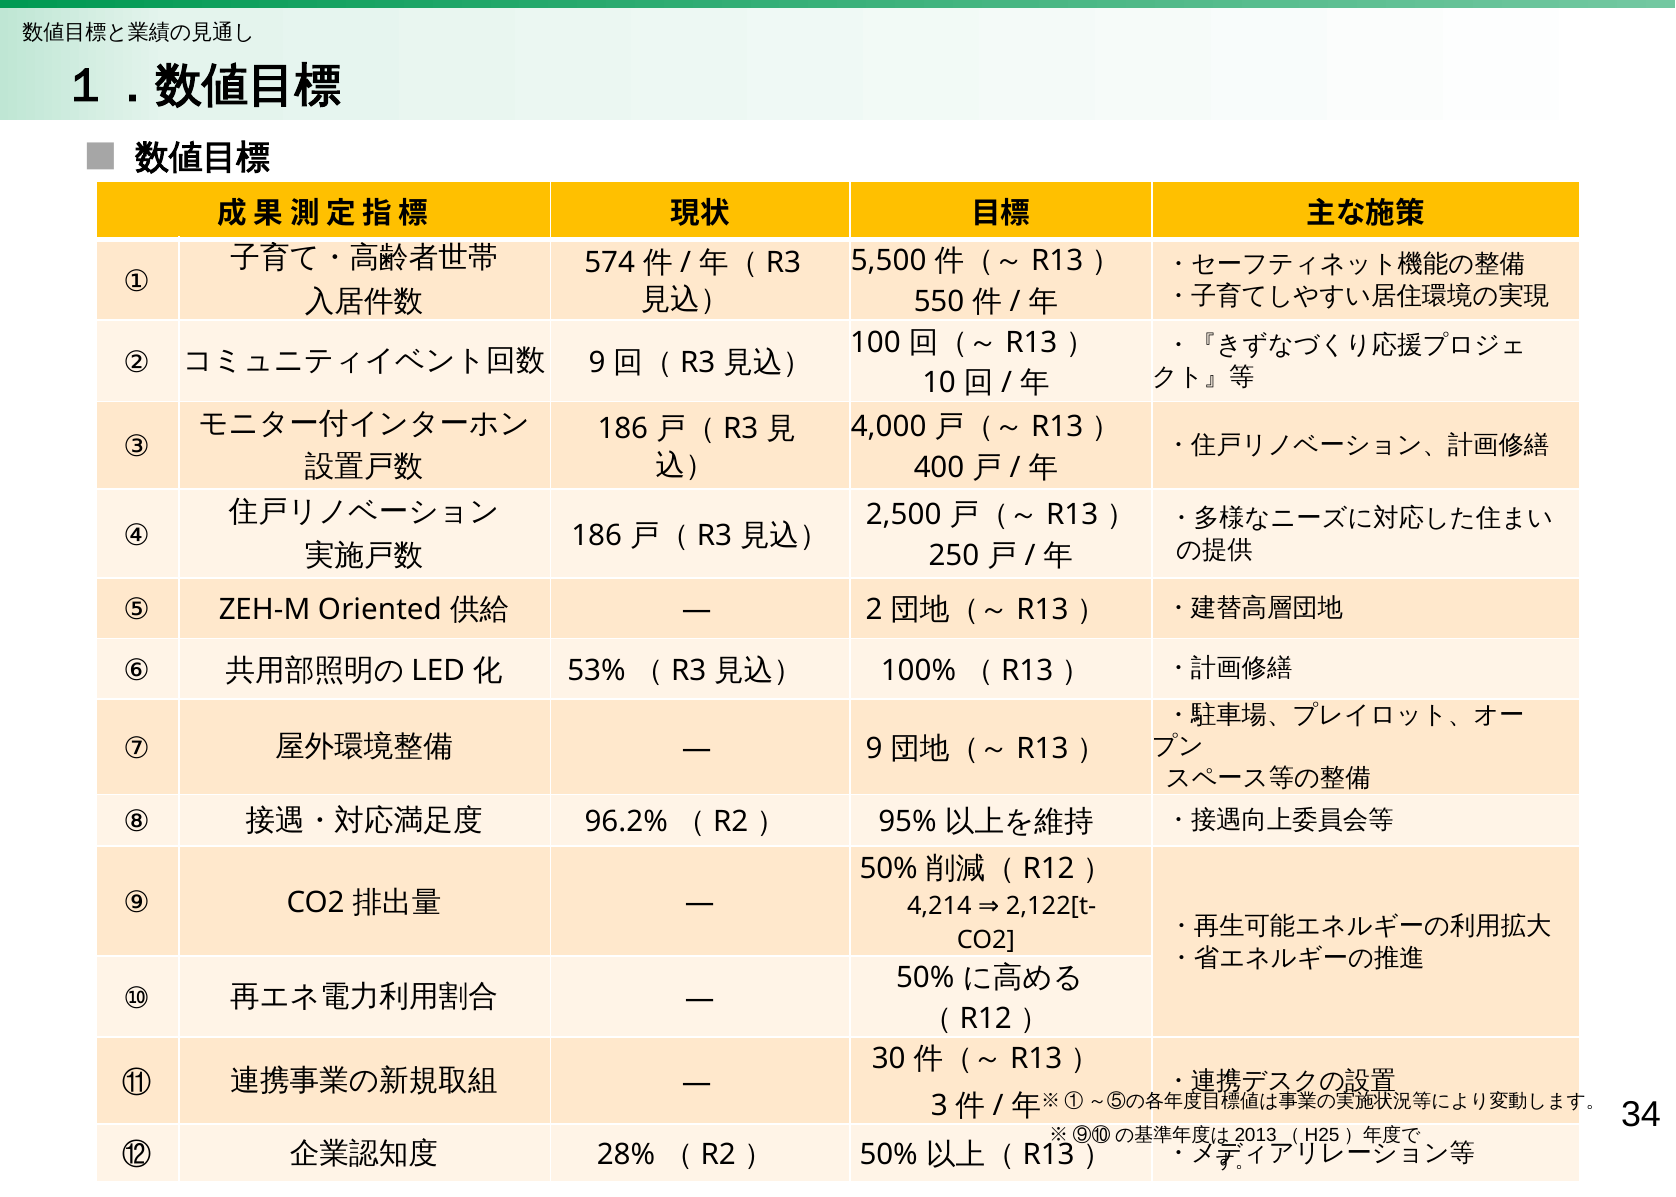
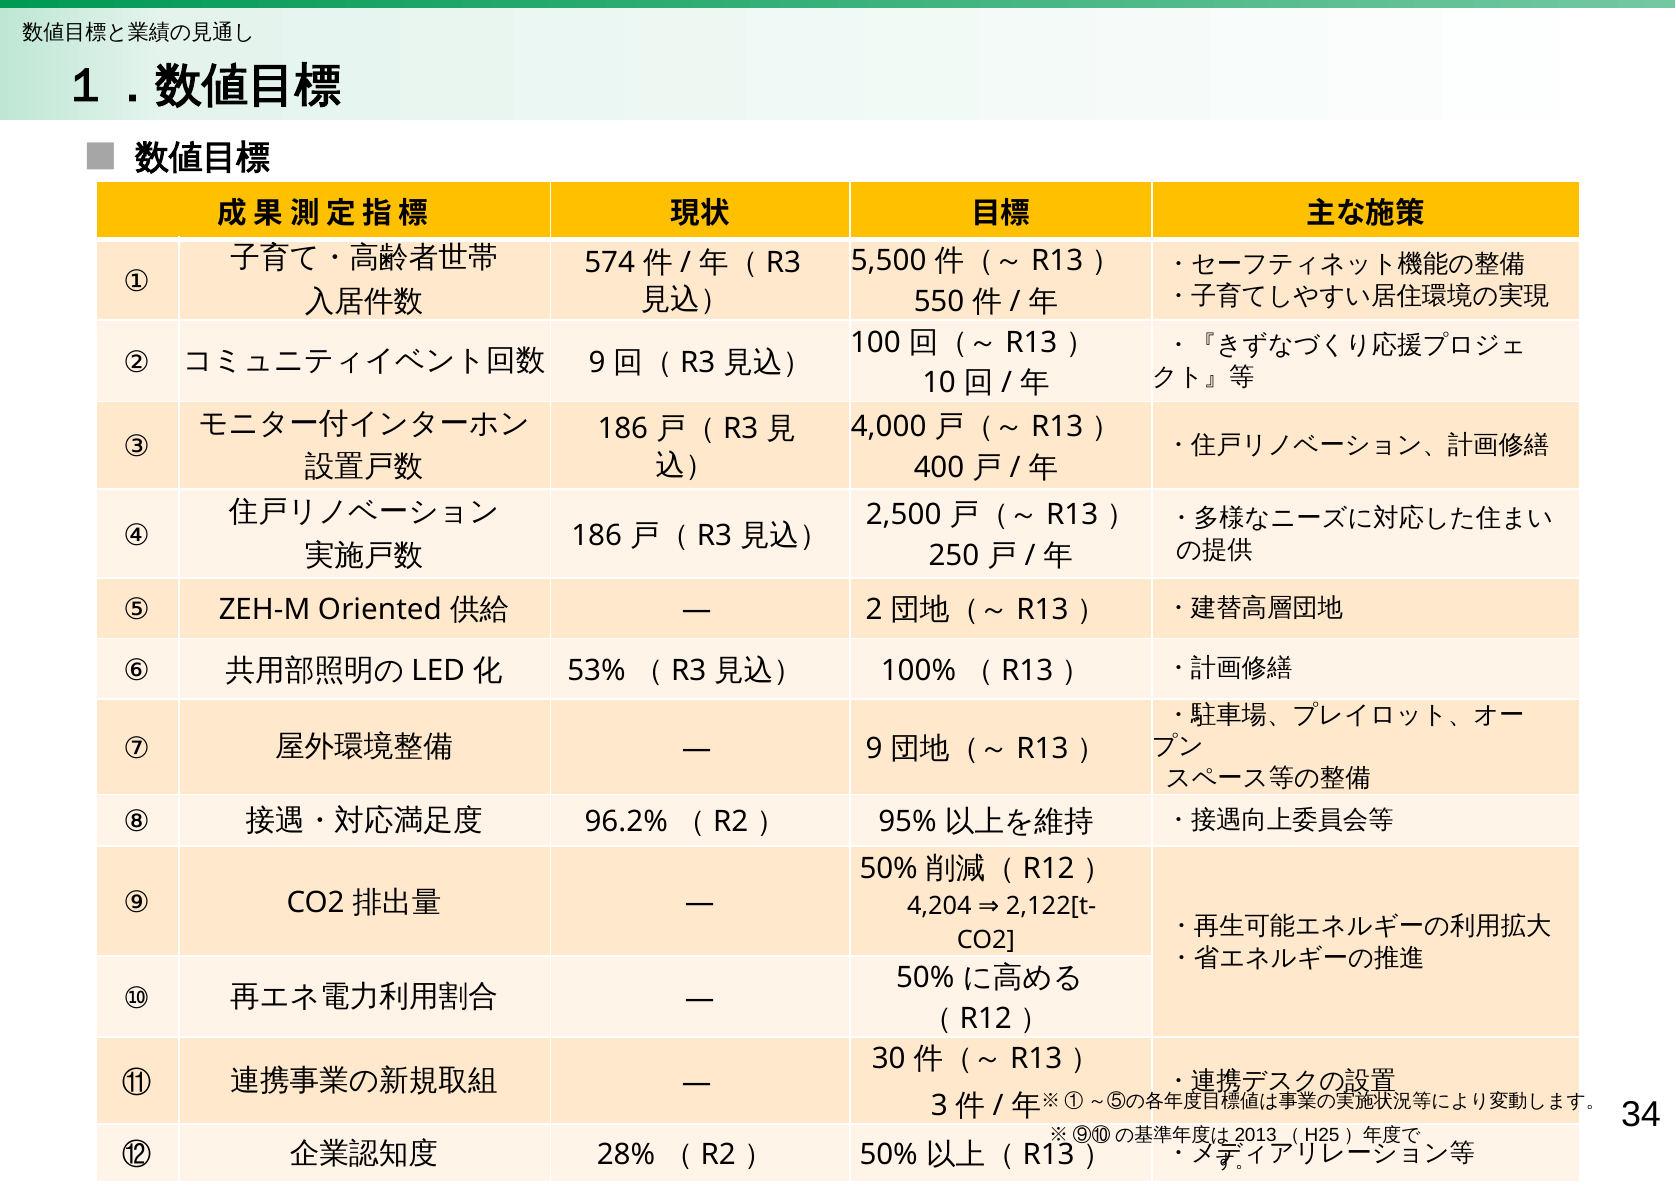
4,214: 4,214 -> 4,204
